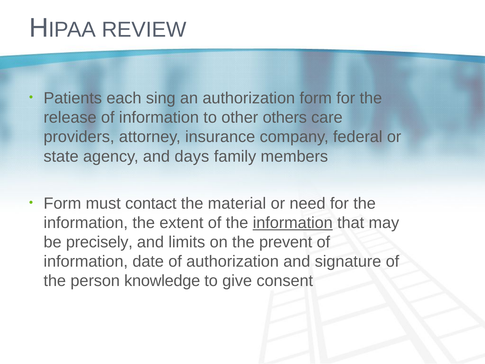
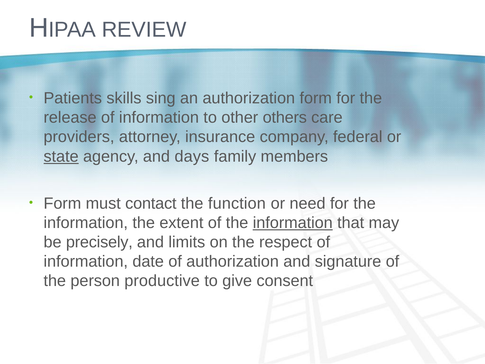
each: each -> skills
state underline: none -> present
material: material -> function
prevent: prevent -> respect
knowledge: knowledge -> productive
